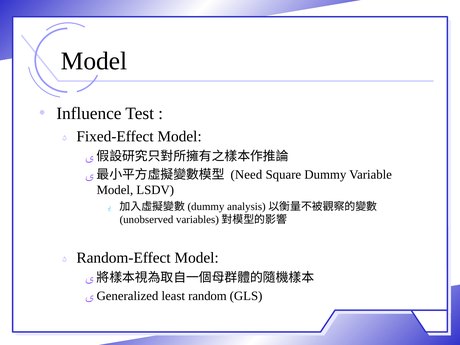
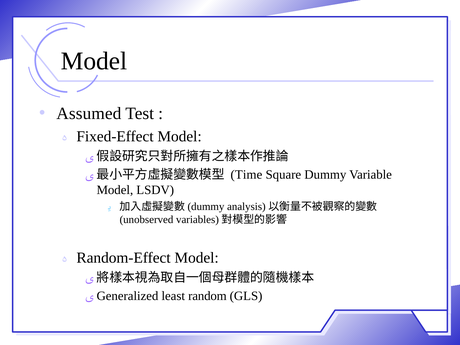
Influence: Influence -> Assumed
Need: Need -> Time
